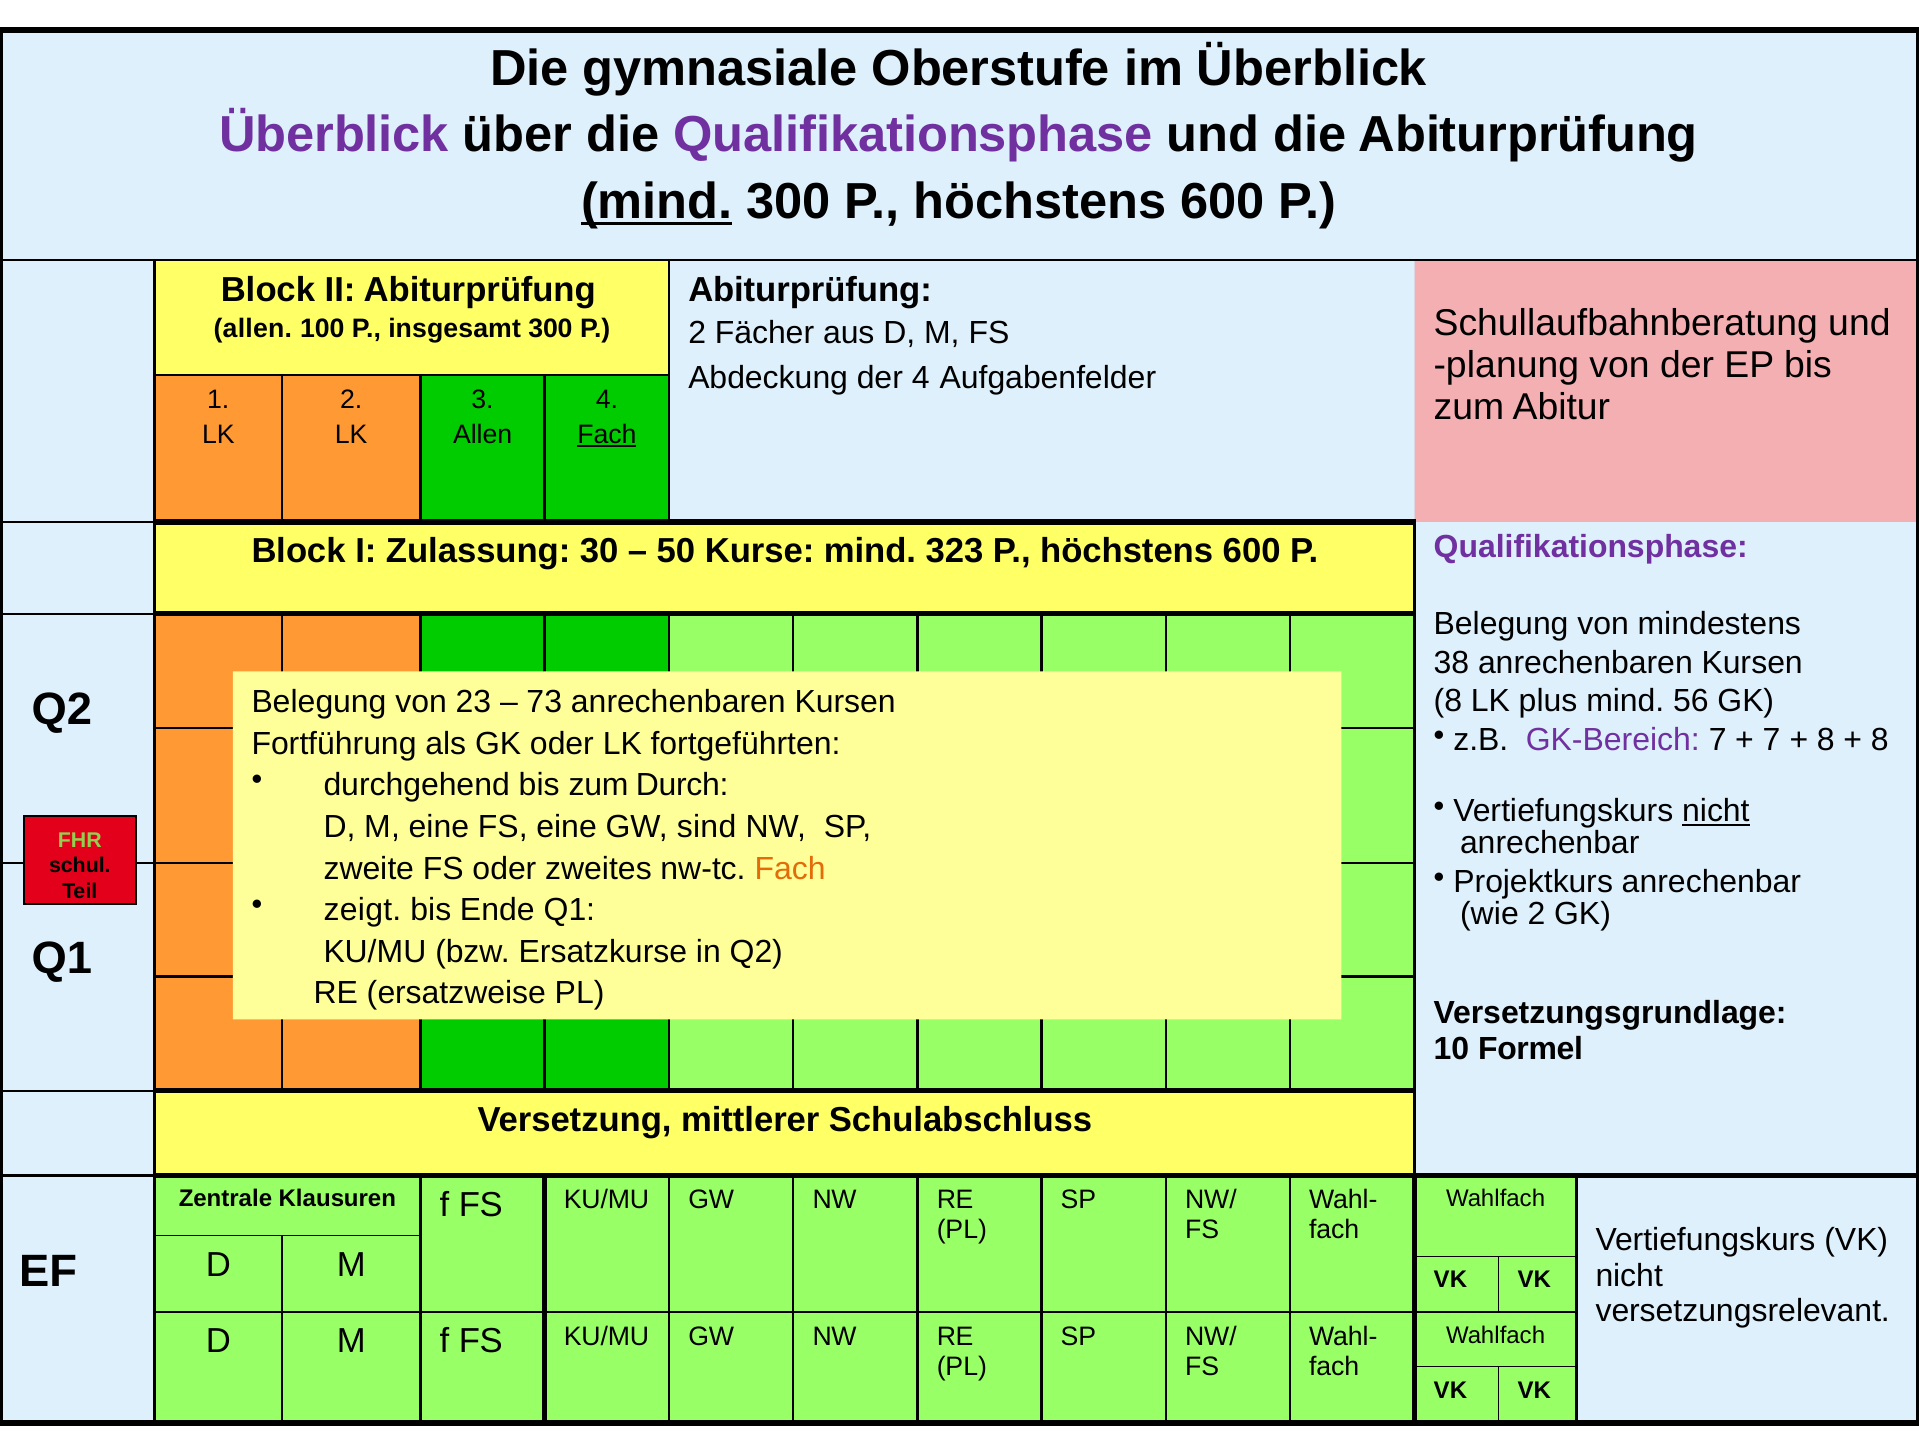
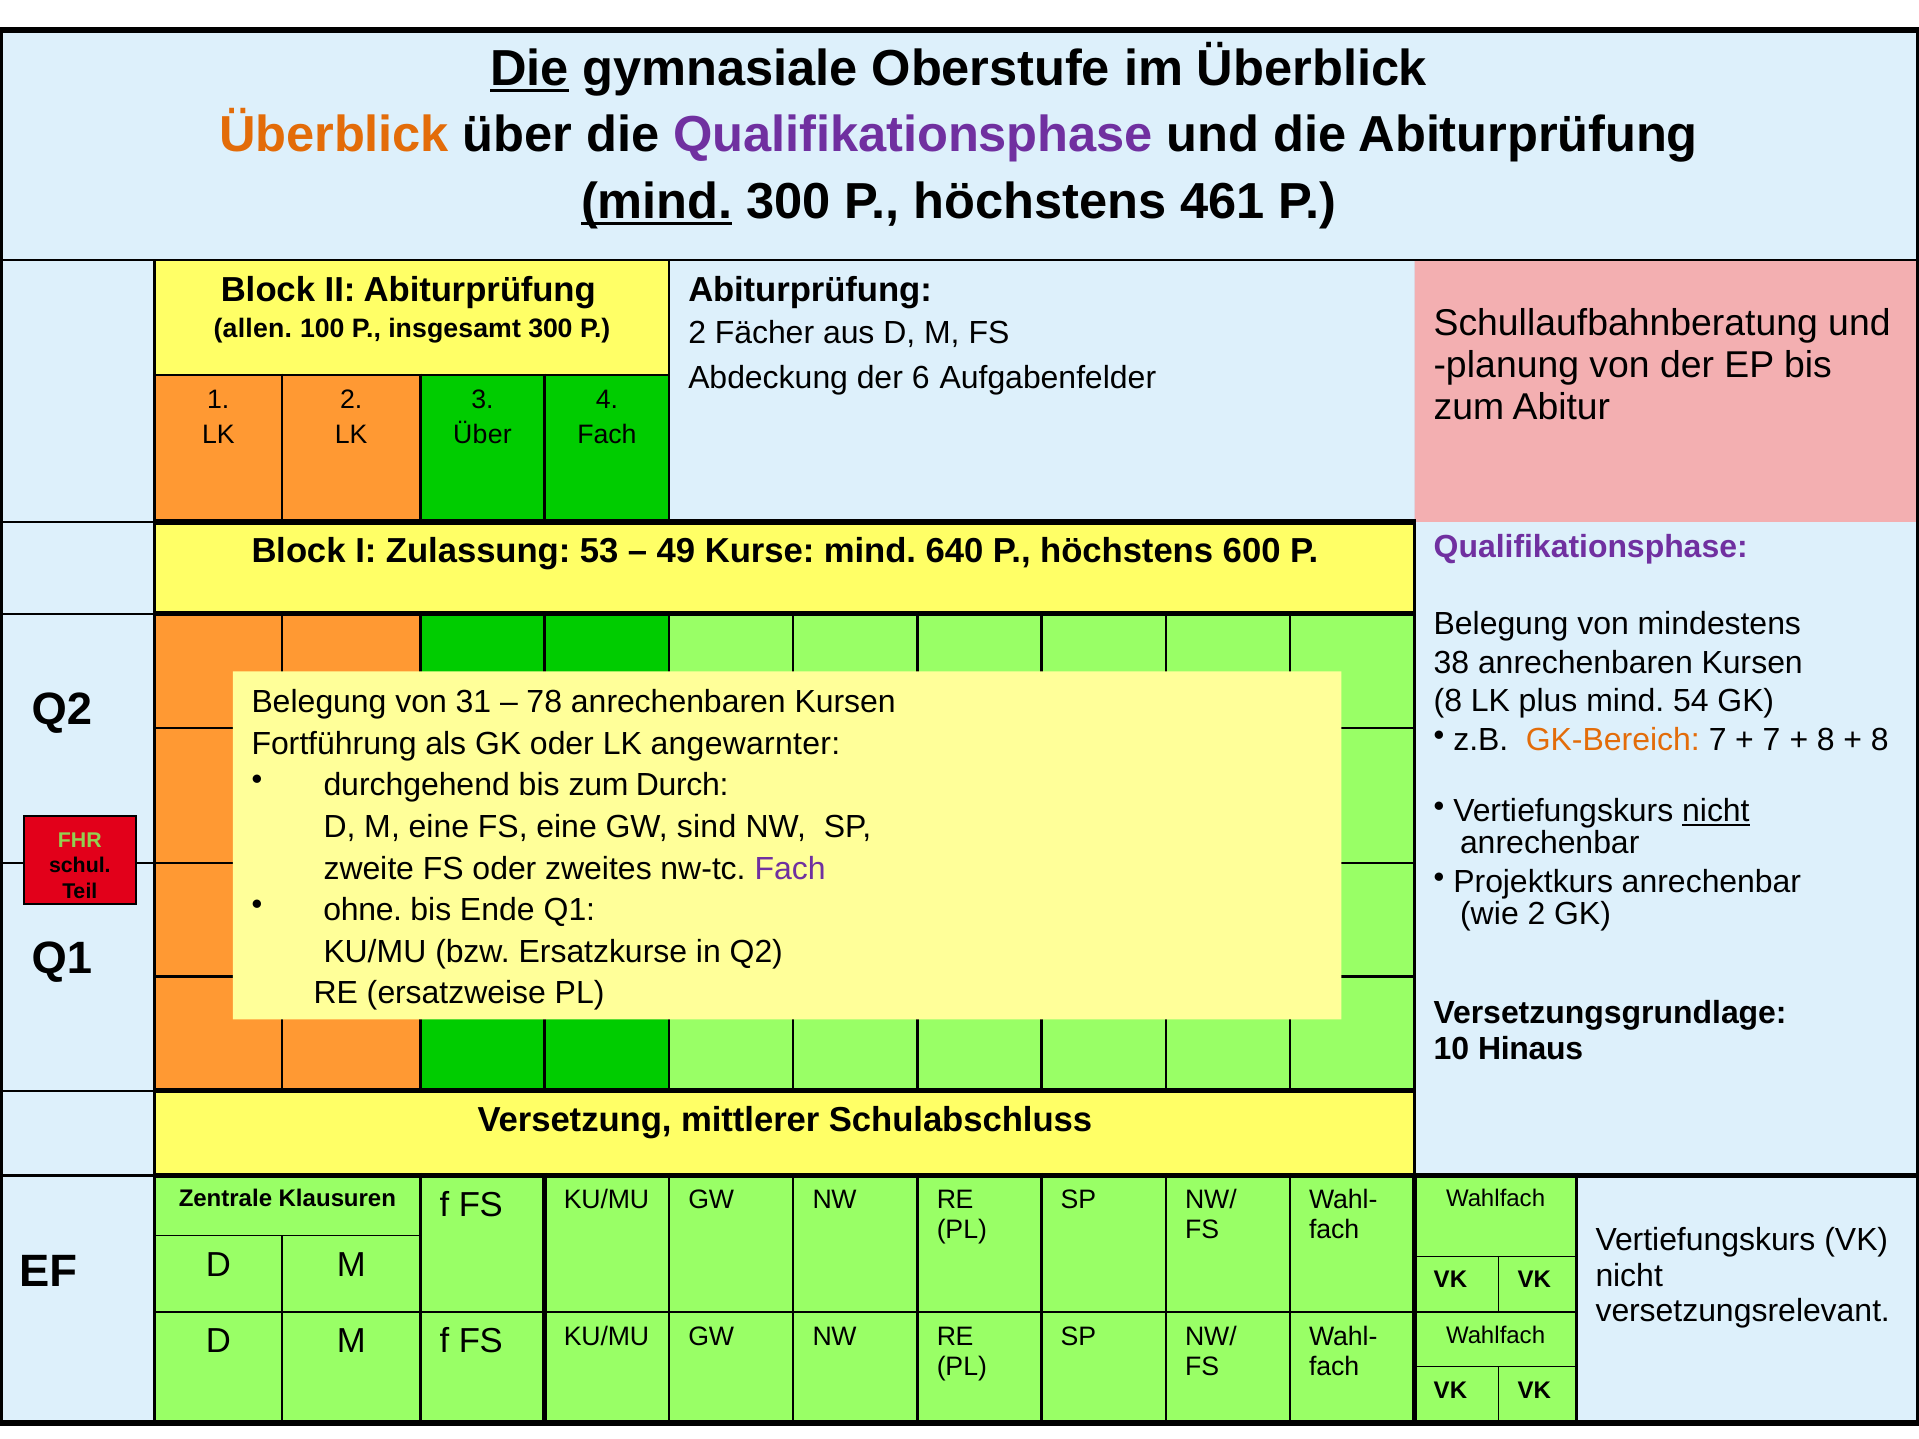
Die at (530, 69) underline: none -> present
Überblick at (334, 135) colour: purple -> orange
300 P höchstens 600: 600 -> 461
der 4: 4 -> 6
Allen at (483, 435): Allen -> Über
Fach at (607, 435) underline: present -> none
30: 30 -> 53
50: 50 -> 49
323: 323 -> 640
56: 56 -> 54
23: 23 -> 31
73: 73 -> 78
GK-Bereich colour: purple -> orange
fortgeführten: fortgeführten -> angewarnter
Fach at (790, 869) colour: orange -> purple
zeigt: zeigt -> ohne
Formel: Formel -> Hinaus
